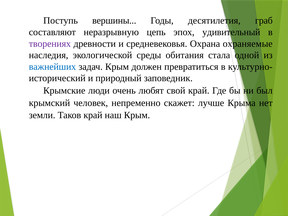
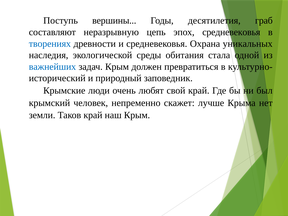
эпох удивительный: удивительный -> средневековья
творениях colour: purple -> blue
охраняемые: охраняемые -> уникальных
